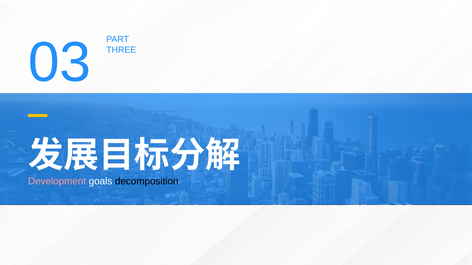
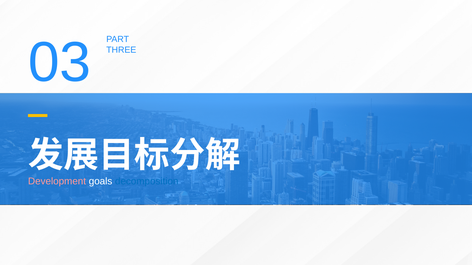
decomposition colour: black -> blue
